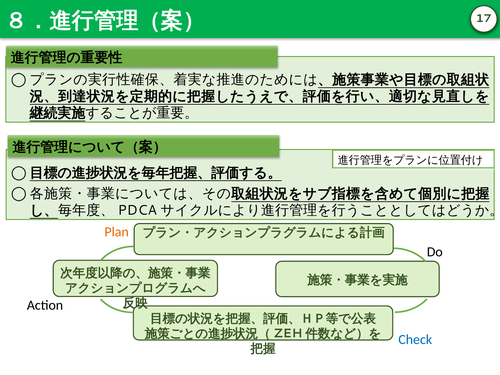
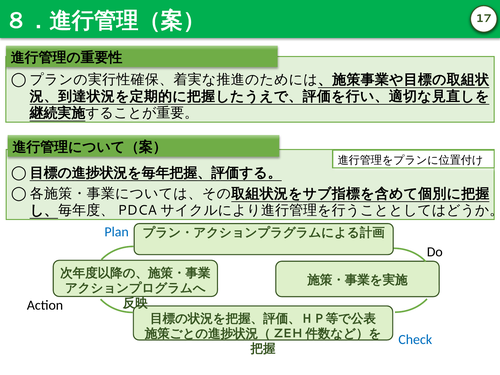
Plan colour: orange -> blue
